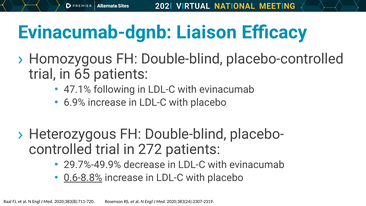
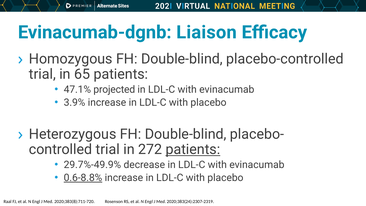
following: following -> projected
6.9%: 6.9% -> 3.9%
patients at (193, 149) underline: none -> present
